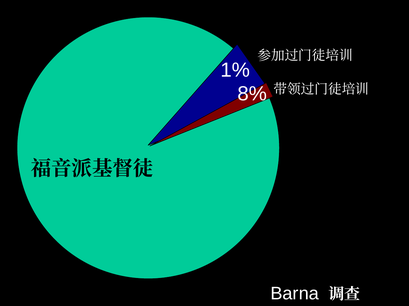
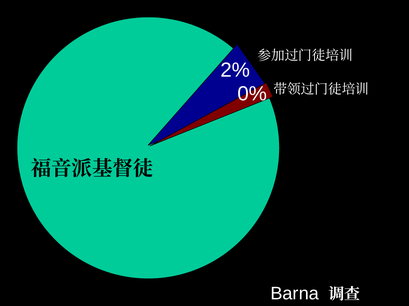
1%: 1% -> 2%
8%: 8% -> 0%
